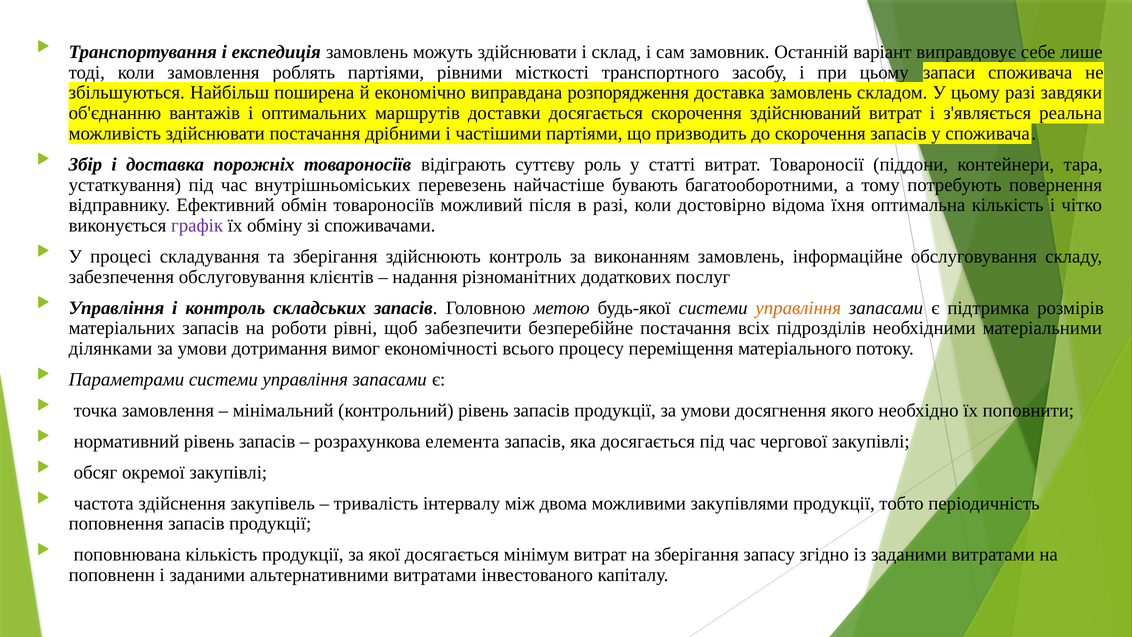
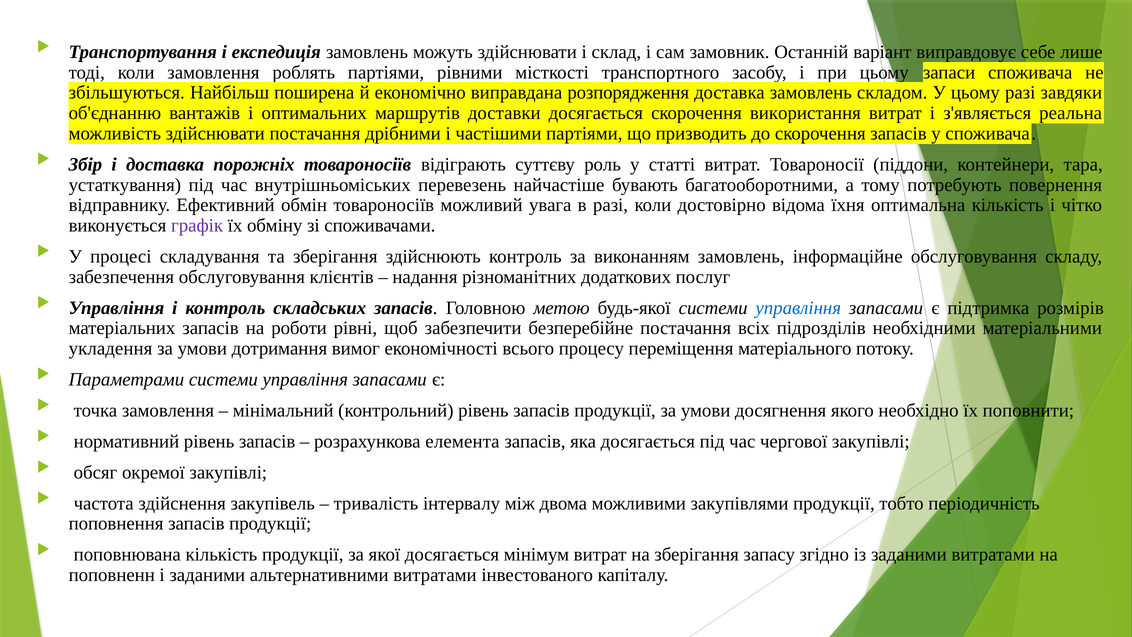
здійснюваний: здійснюваний -> використання
після: після -> увага
управління at (798, 308) colour: orange -> blue
ділянками: ділянками -> укладення
